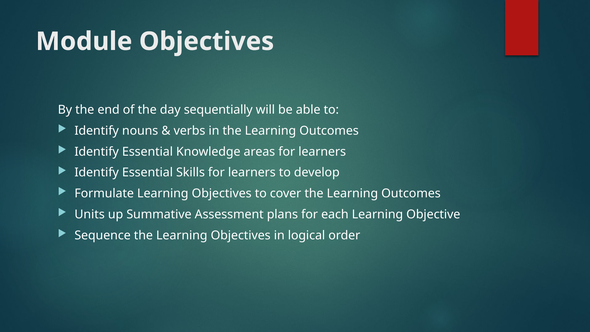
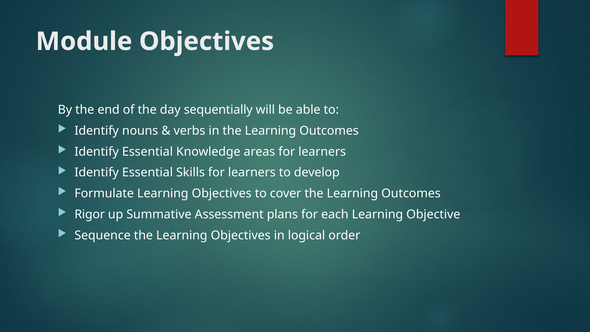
Units: Units -> Rigor
